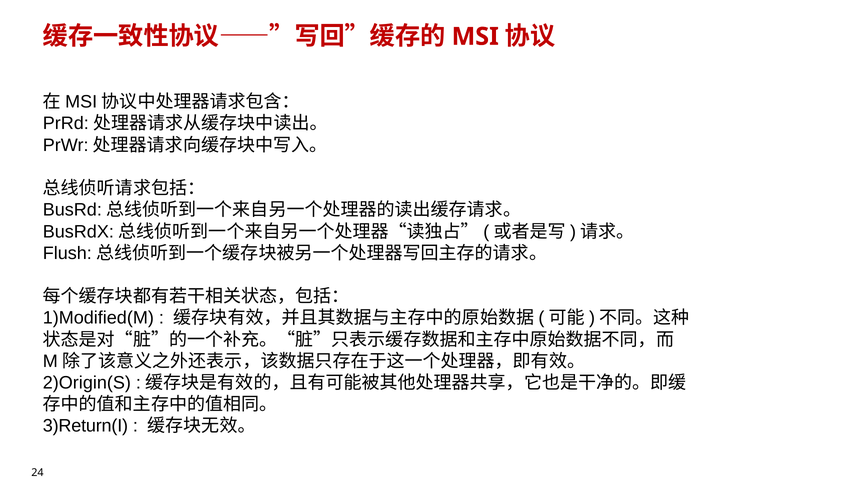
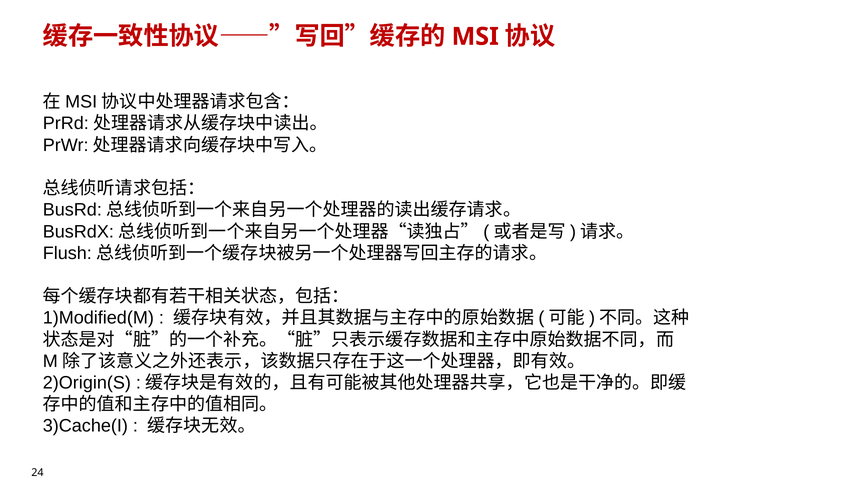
3)Return(I: 3)Return(I -> 3)Cache(I
